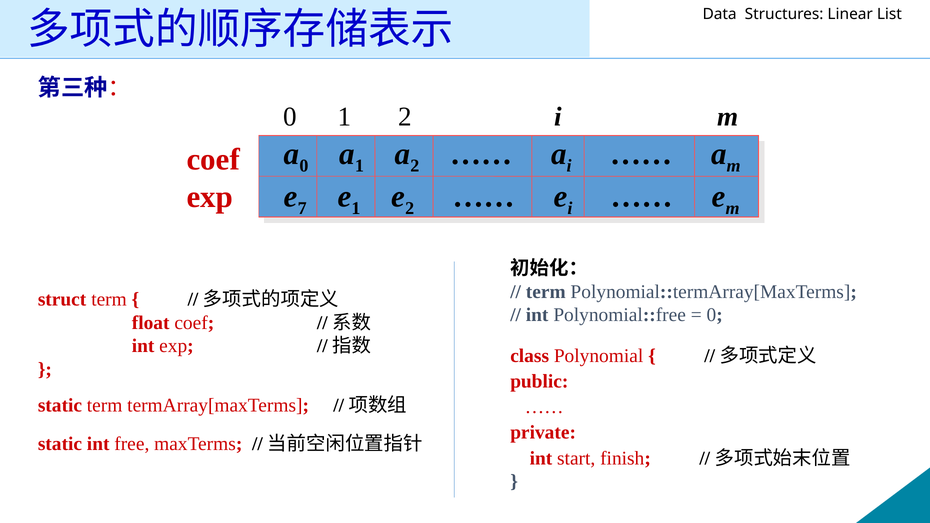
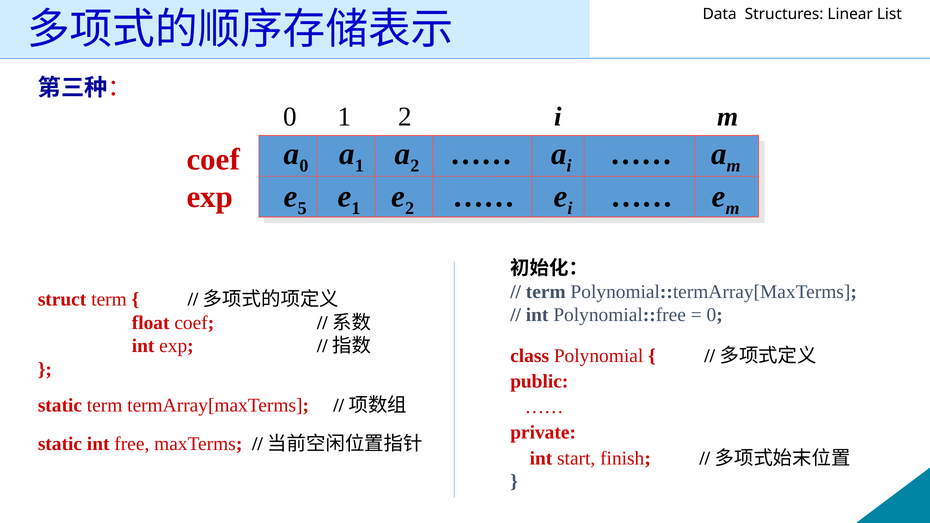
7: 7 -> 5
